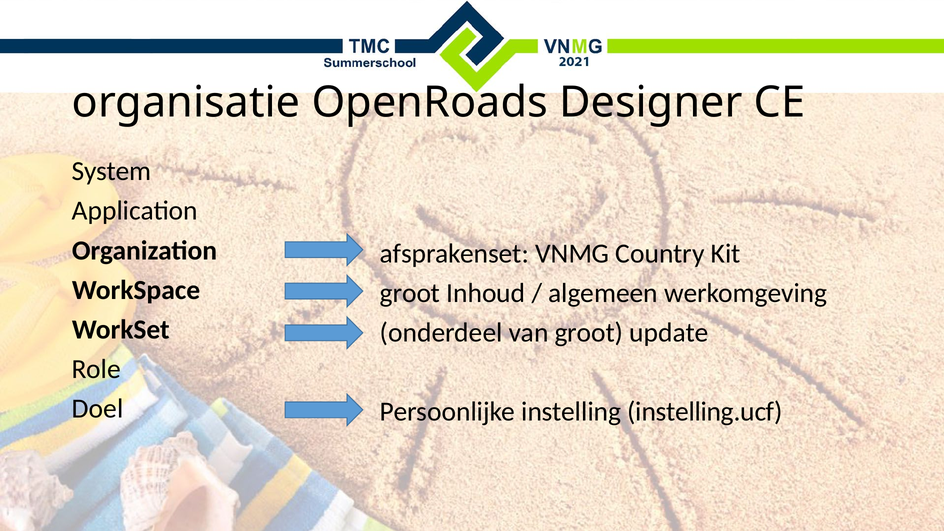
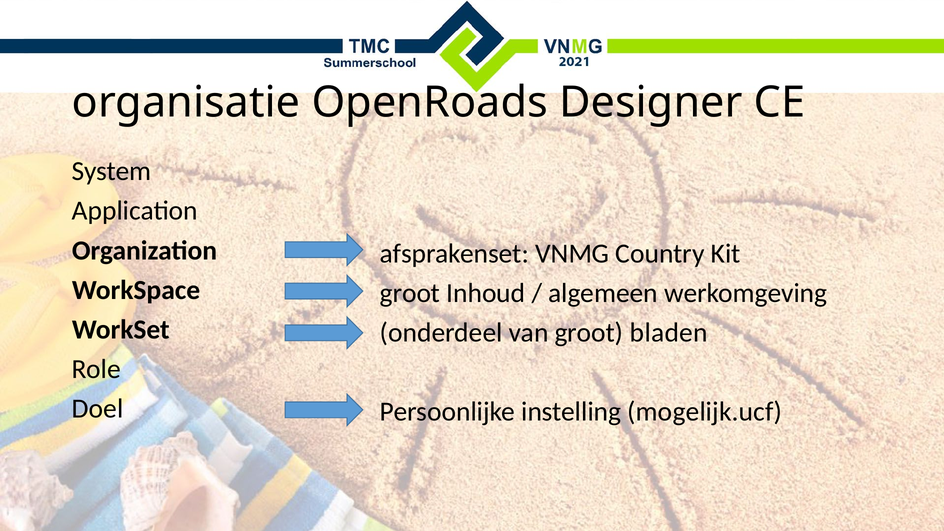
update: update -> bladen
instelling.ucf: instelling.ucf -> mogelijk.ucf
